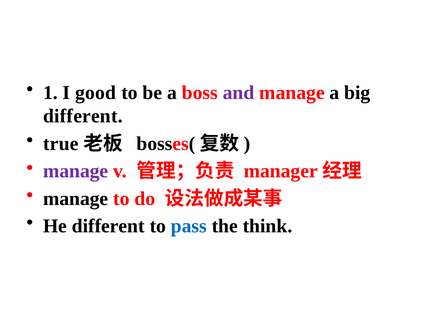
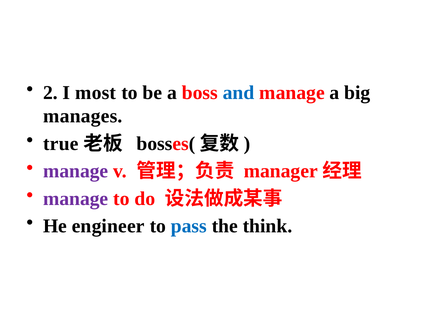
1: 1 -> 2
good: good -> most
and colour: purple -> blue
different at (83, 116): different -> manages
manage at (76, 198) colour: black -> purple
He different: different -> engineer
